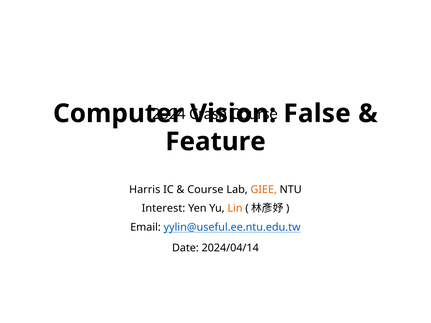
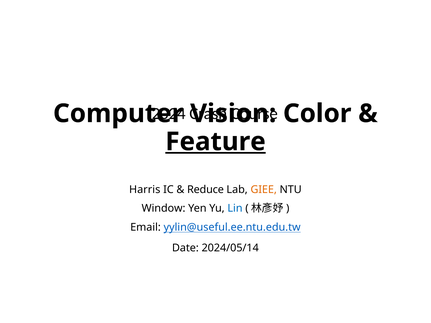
False: False -> Color
Feature underline: none -> present
Course at (205, 190): Course -> Reduce
Interest: Interest -> Window
Lin colour: orange -> blue
2024/04/14: 2024/04/14 -> 2024/05/14
